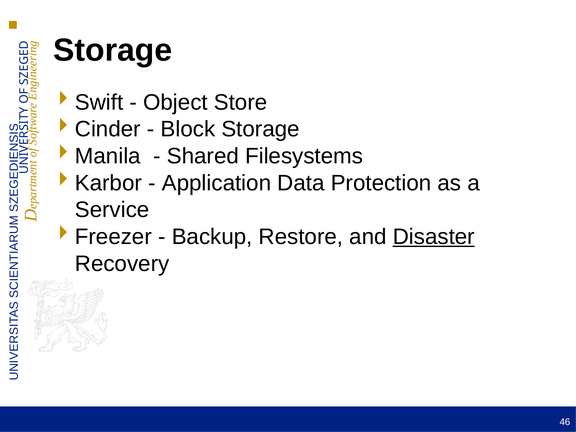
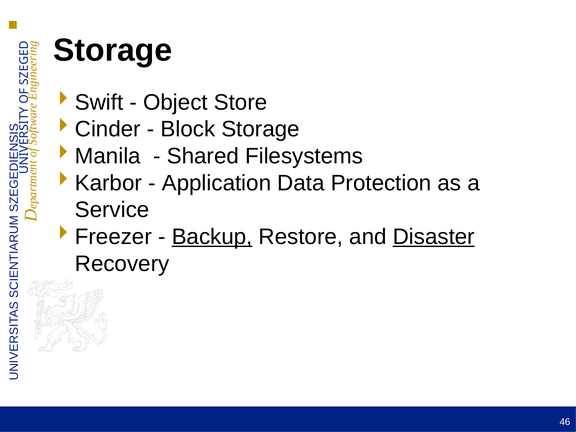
Backup underline: none -> present
